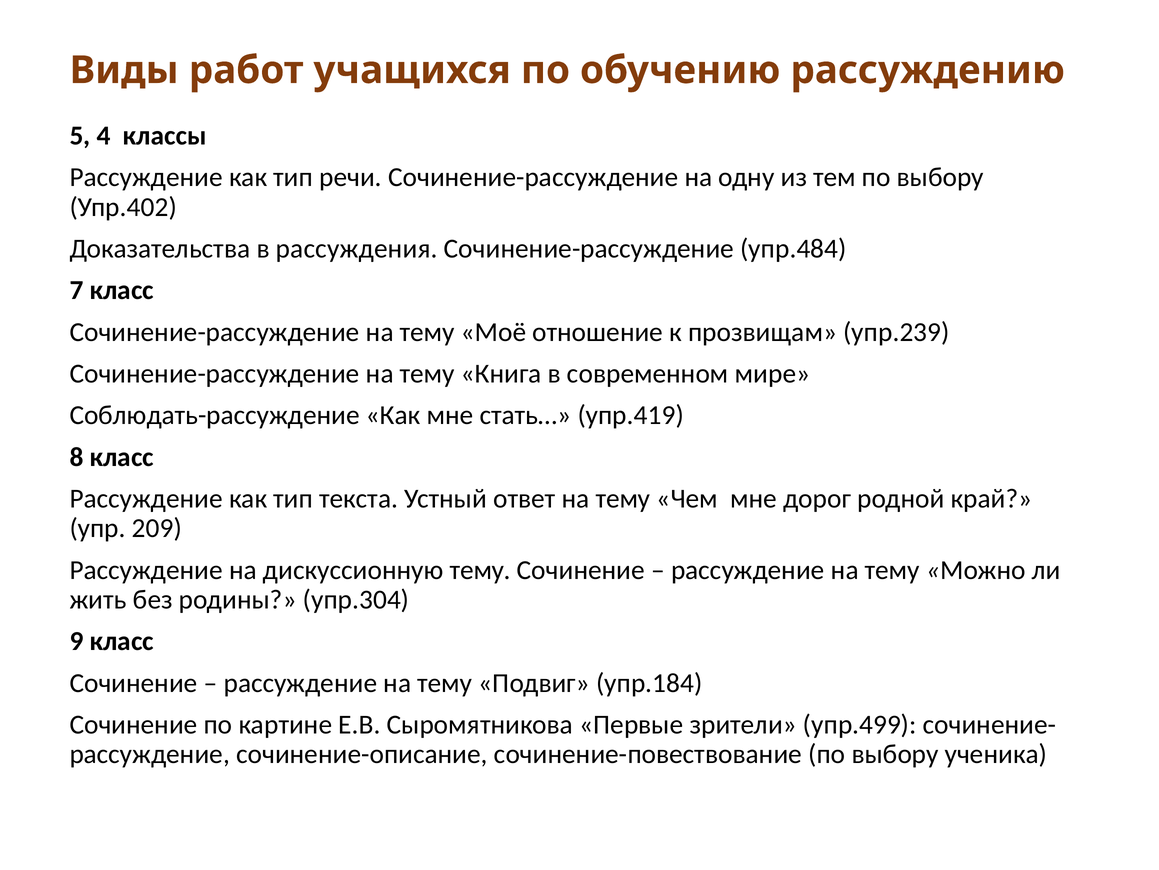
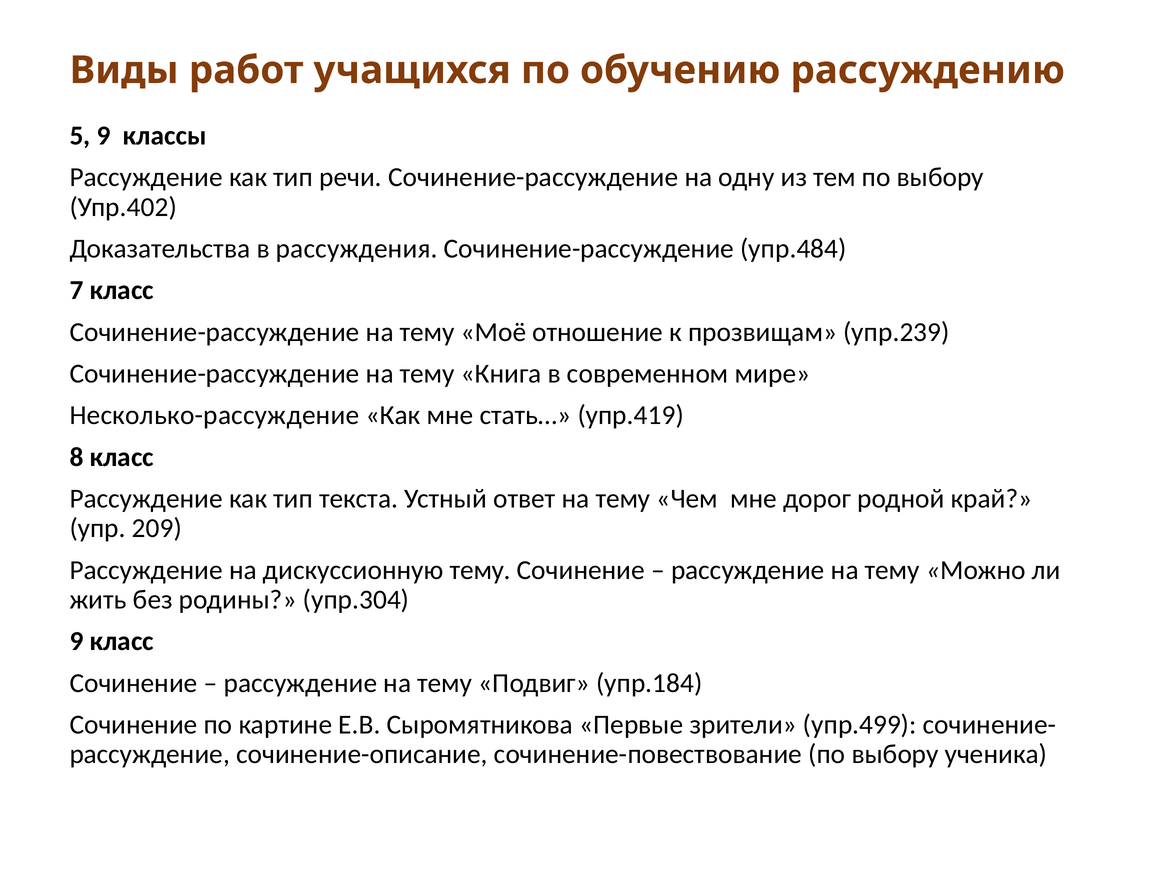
5 4: 4 -> 9
Соблюдать-рассуждение: Соблюдать-рассуждение -> Несколько-рассуждение
